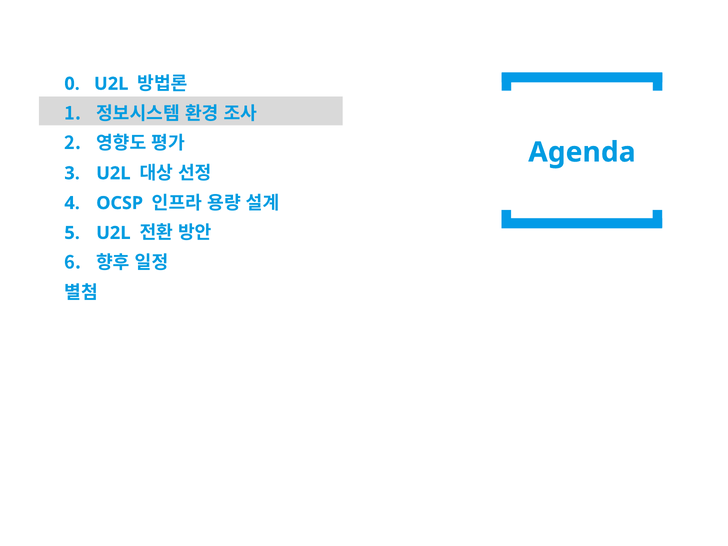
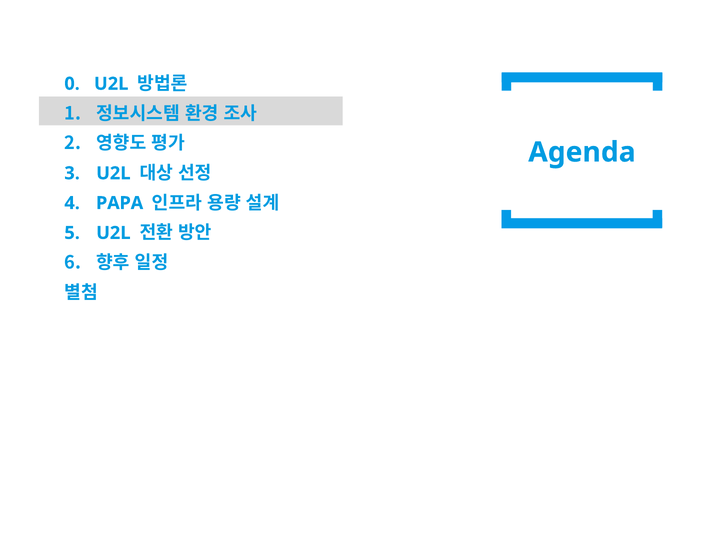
OCSP: OCSP -> PAPA
